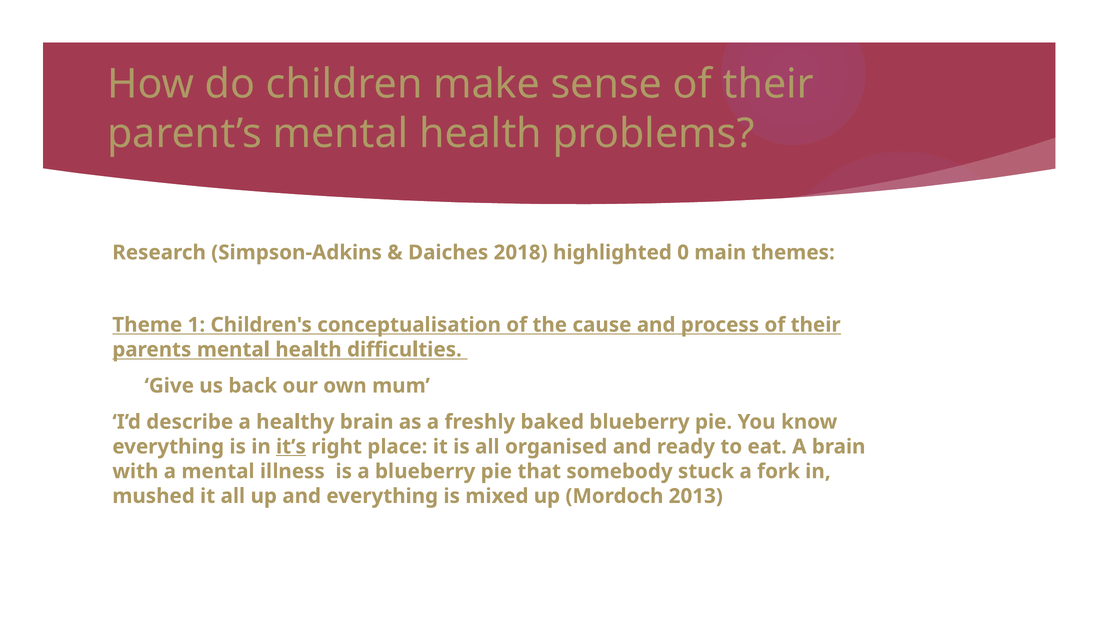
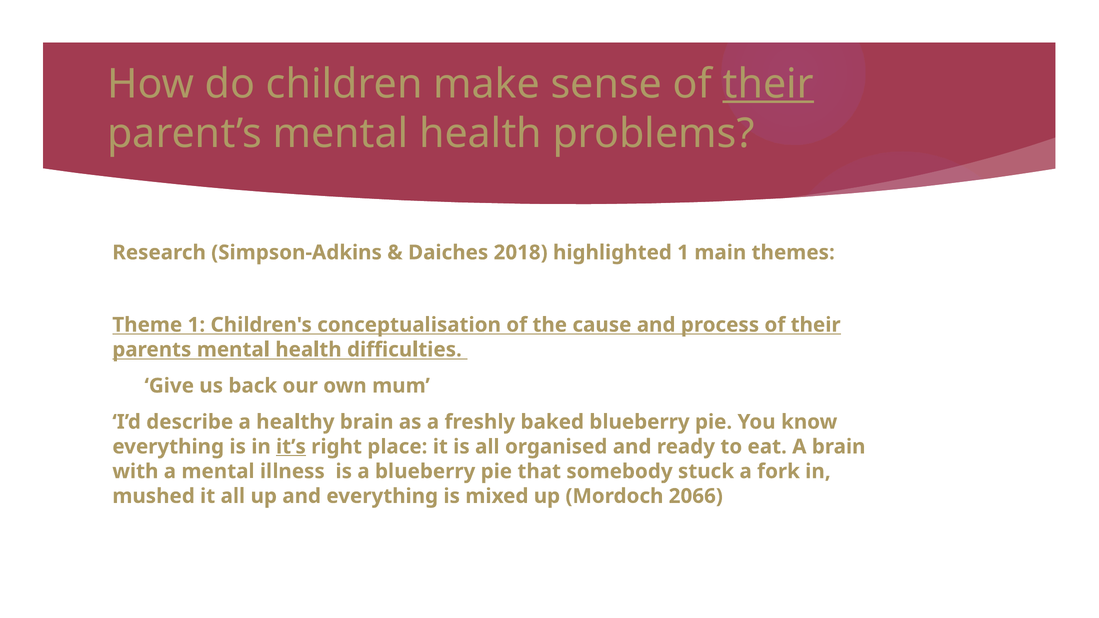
their at (768, 84) underline: none -> present
highlighted 0: 0 -> 1
2013: 2013 -> 2066
